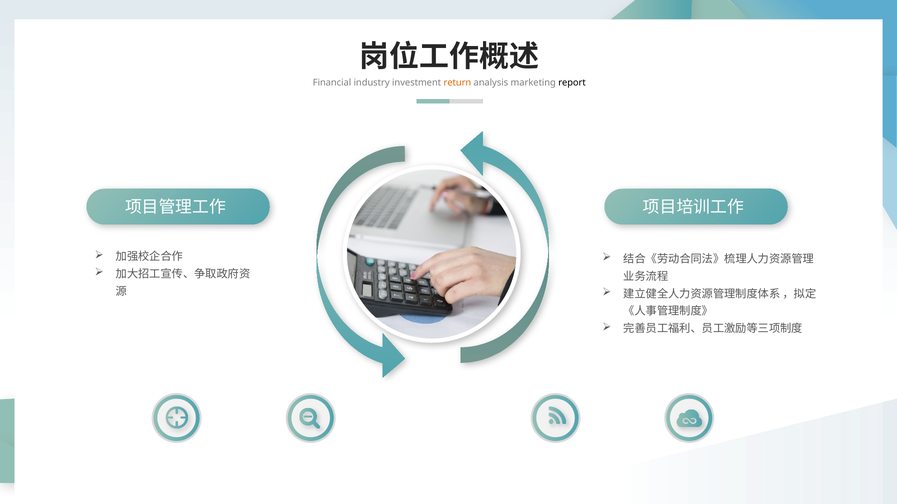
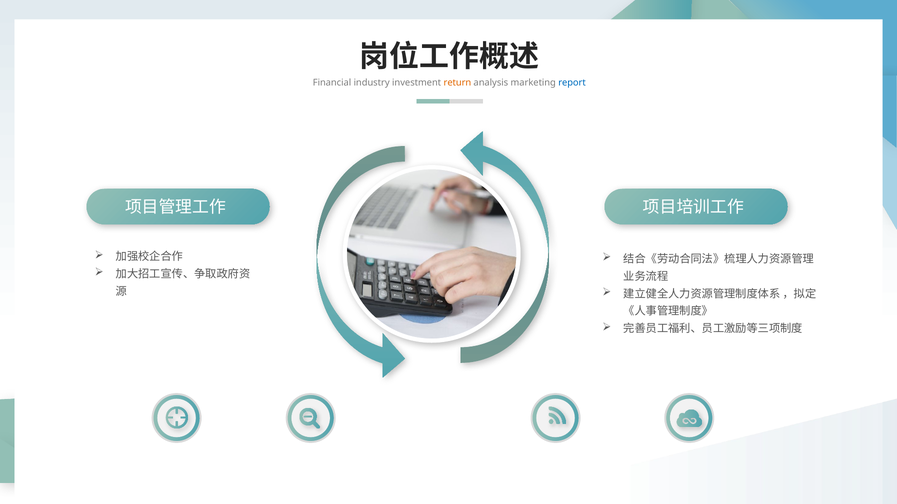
report colour: black -> blue
